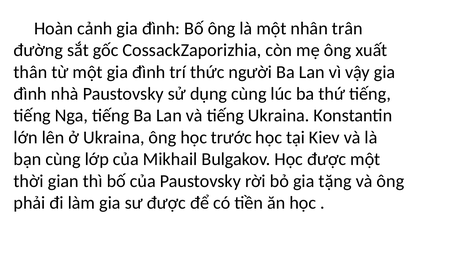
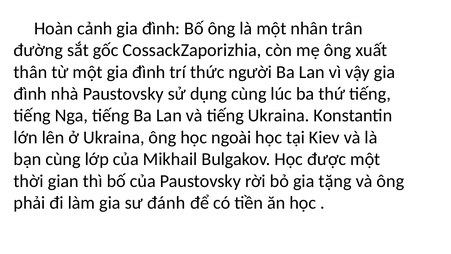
trước: trước -> ngoài
sư được: được -> đánh
